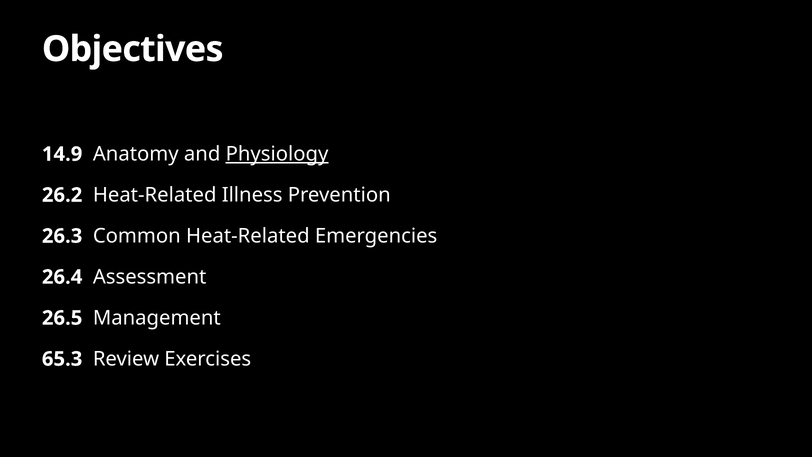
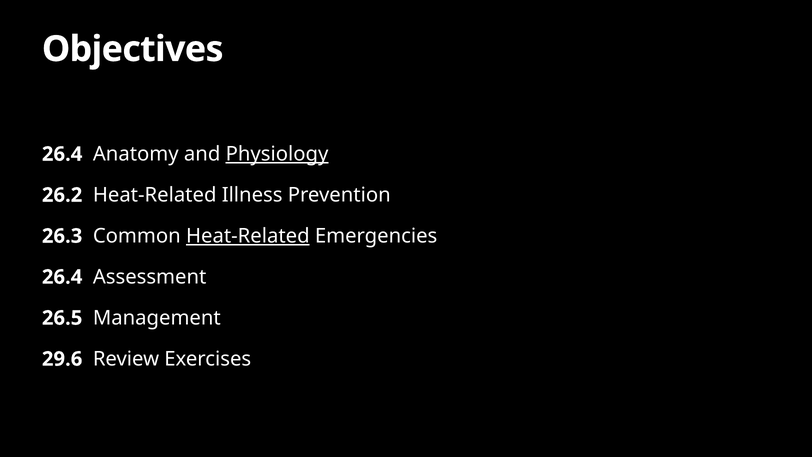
14.9 at (62, 154): 14.9 -> 26.4
Heat-Related at (248, 236) underline: none -> present
65.3: 65.3 -> 29.6
